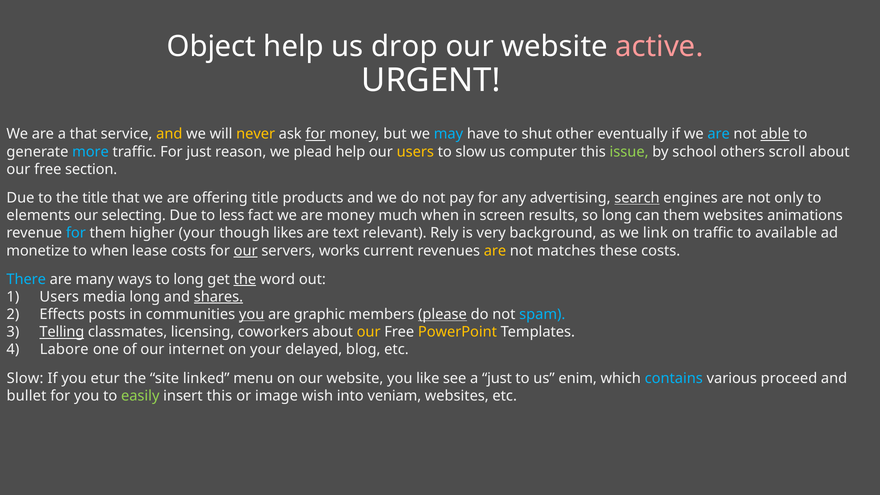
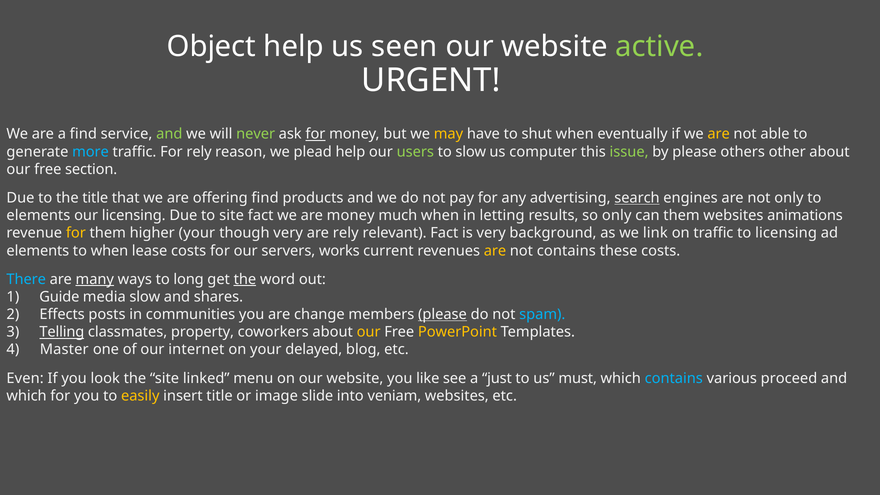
drop: drop -> seen
active colour: pink -> light green
a that: that -> find
and at (169, 134) colour: yellow -> light green
never colour: yellow -> light green
may colour: light blue -> yellow
shut other: other -> when
are at (719, 134) colour: light blue -> yellow
able underline: present -> none
For just: just -> rely
users at (415, 152) colour: yellow -> light green
by school: school -> please
scroll: scroll -> other
offering title: title -> find
our selecting: selecting -> licensing
to less: less -> site
screen: screen -> letting
so long: long -> only
for at (76, 233) colour: light blue -> yellow
though likes: likes -> very
are text: text -> rely
relevant Rely: Rely -> Fact
to available: available -> licensing
monetize at (38, 251): monetize -> elements
our at (246, 251) underline: present -> none
not matches: matches -> contains
many underline: none -> present
Users at (59, 297): Users -> Guide
media long: long -> slow
shares underline: present -> none
you at (252, 314) underline: present -> none
graphic: graphic -> change
licensing: licensing -> property
Labore: Labore -> Master
Slow at (25, 378): Slow -> Even
etur: etur -> look
enim: enim -> must
bullet at (26, 396): bullet -> which
easily colour: light green -> yellow
insert this: this -> title
wish: wish -> slide
